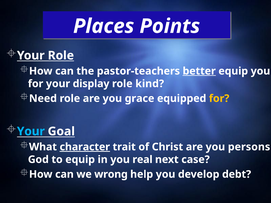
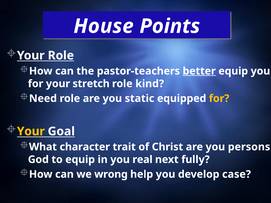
Places: Places -> House
display: display -> stretch
grace: grace -> static
Your at (31, 131) colour: light blue -> yellow
character underline: present -> none
case: case -> fully
debt: debt -> case
